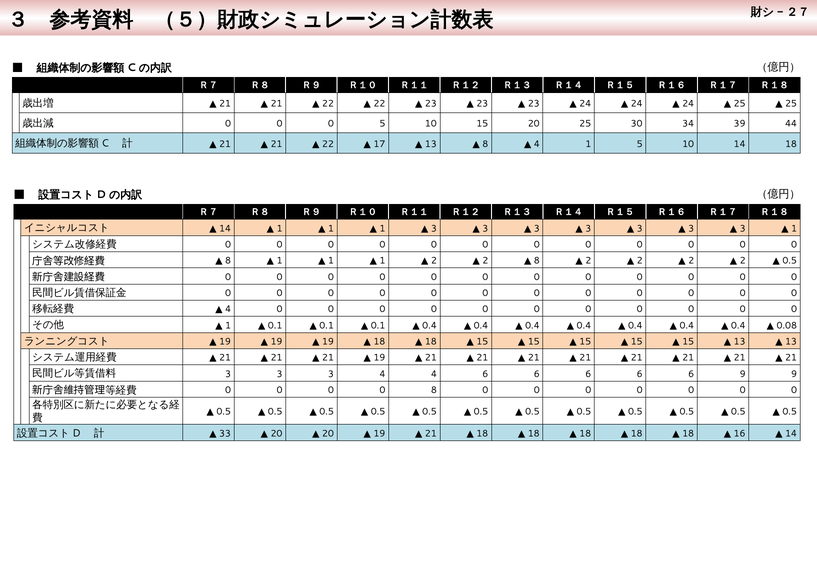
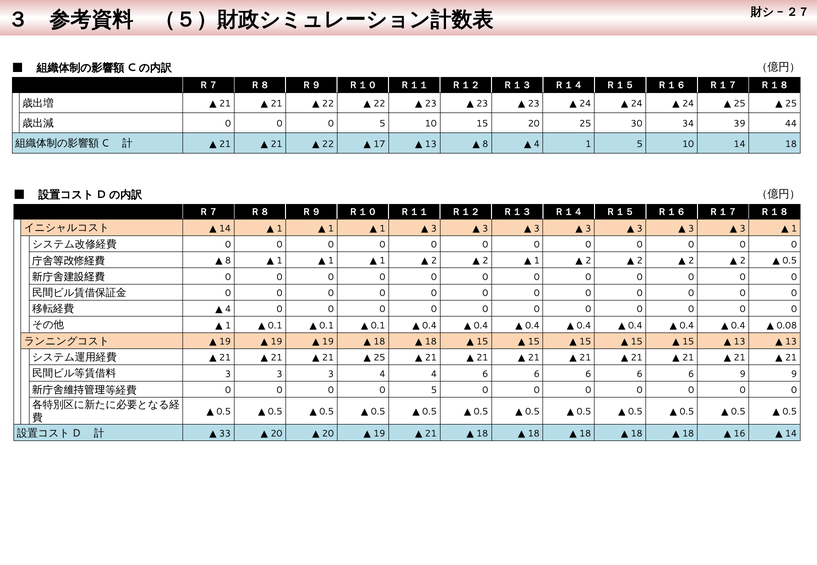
8 at (537, 261): 8 -> 1
19 at (379, 358): 19 -> 25
8 at (434, 390): 8 -> 5
